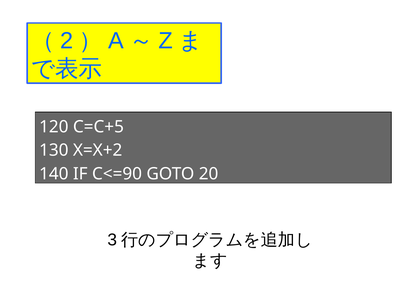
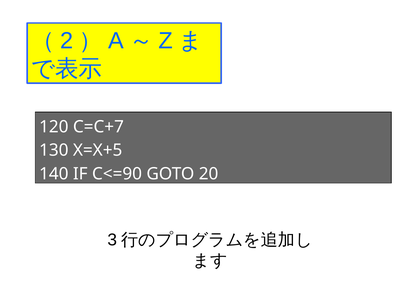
C=C+5: C=C+5 -> C=C+7
X=X+2: X=X+2 -> X=X+5
